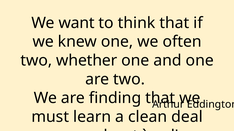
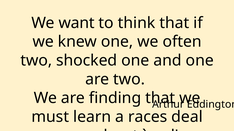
whether: whether -> shocked
clean: clean -> races
